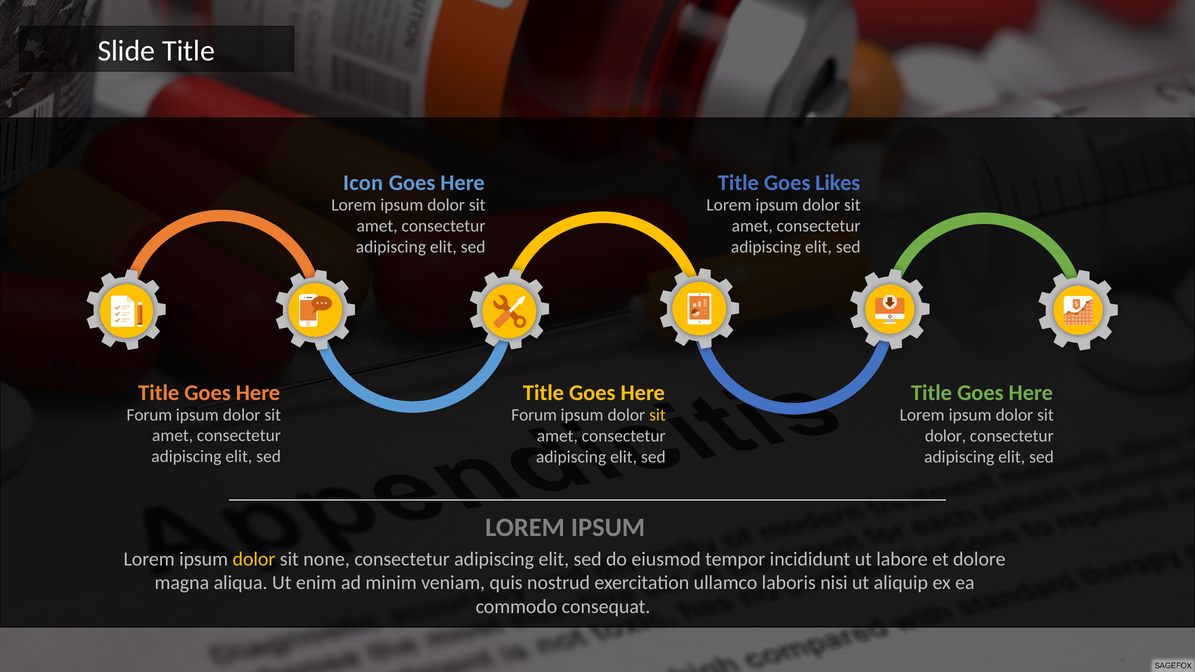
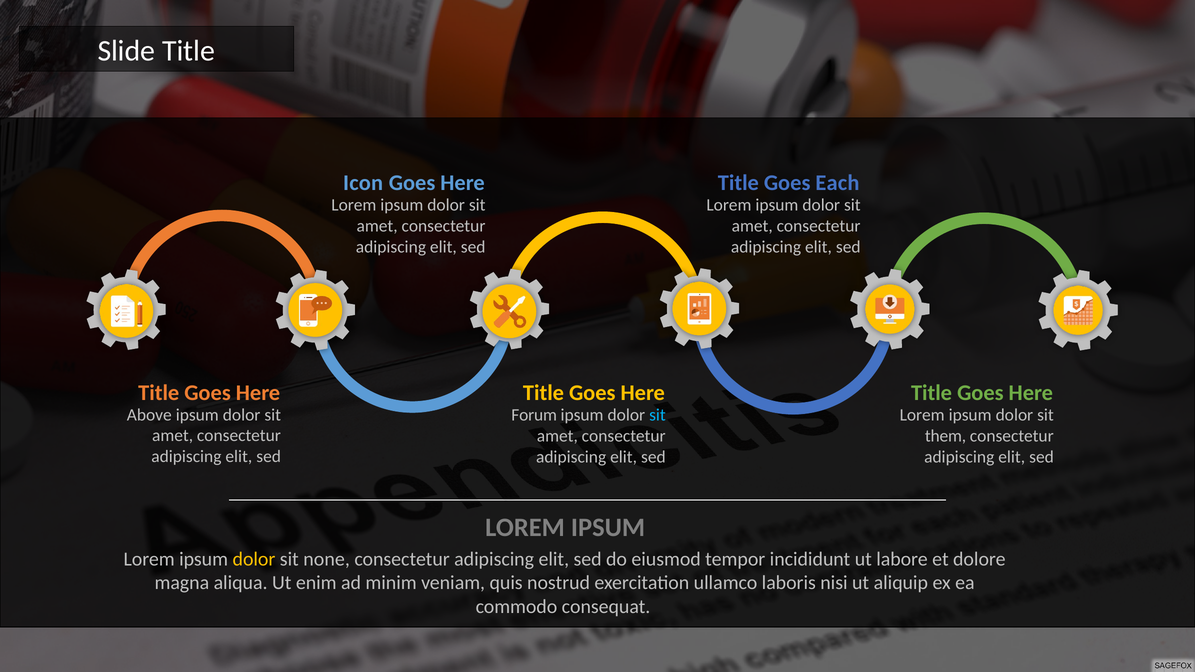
Likes: Likes -> Each
Forum at (149, 415): Forum -> Above
sit at (657, 415) colour: yellow -> light blue
dolor at (945, 436): dolor -> them
